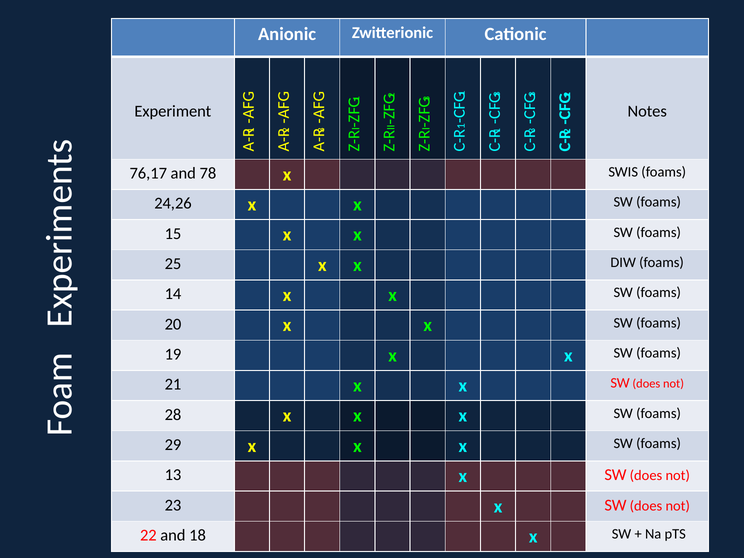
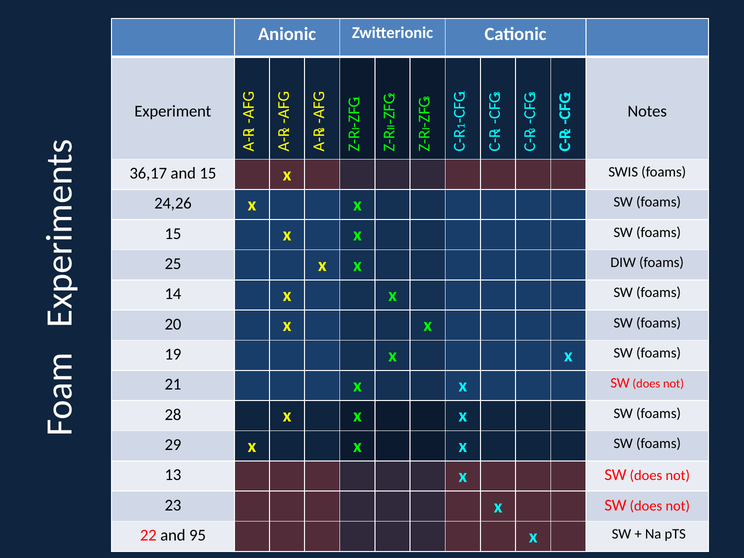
76,17: 76,17 -> 36,17
and 78: 78 -> 15
18: 18 -> 95
